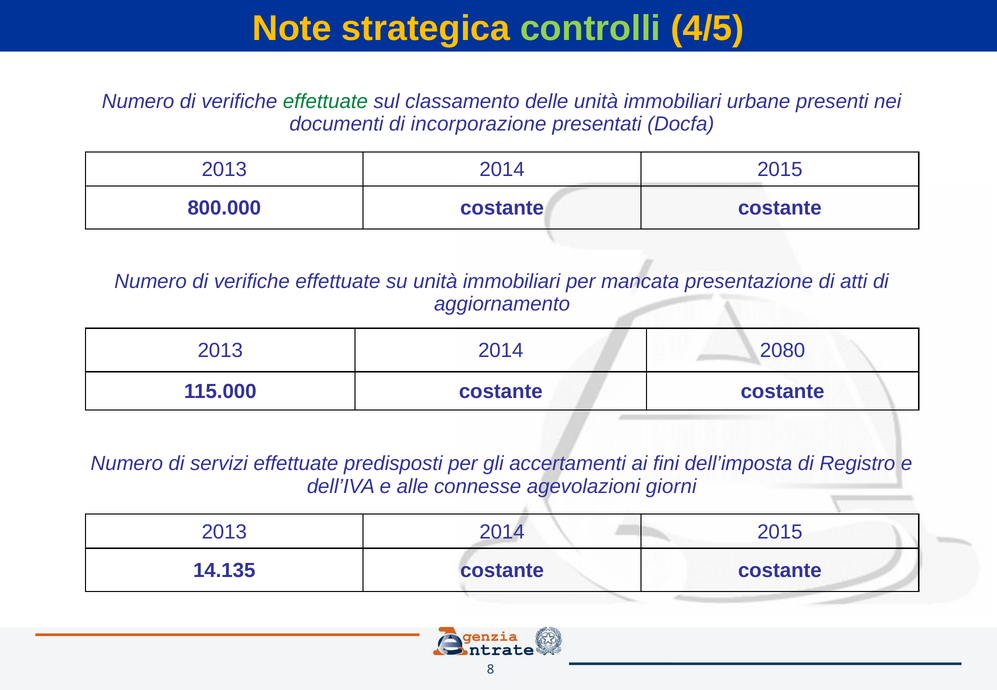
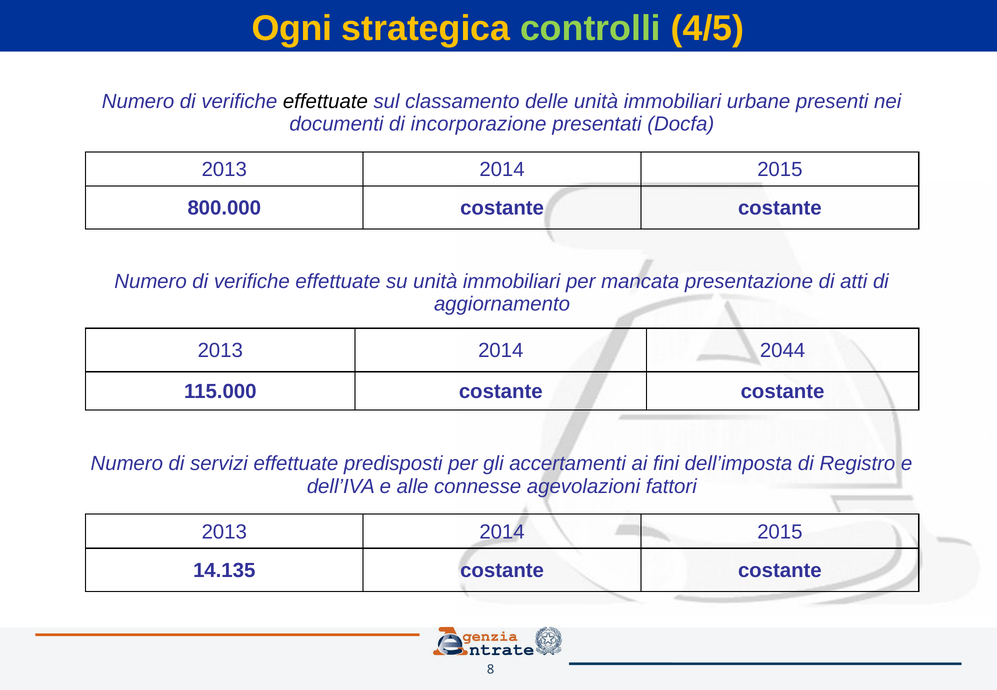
Note: Note -> Ogni
effettuate at (325, 101) colour: green -> black
2080: 2080 -> 2044
giorni: giorni -> fattori
